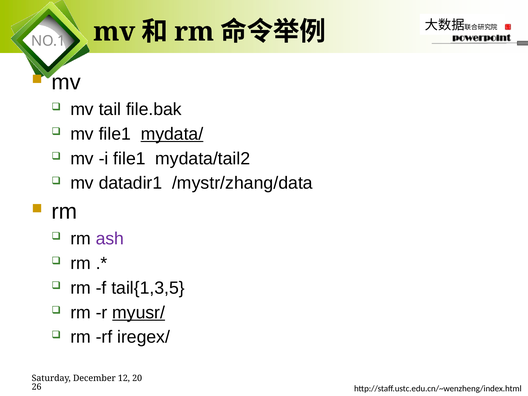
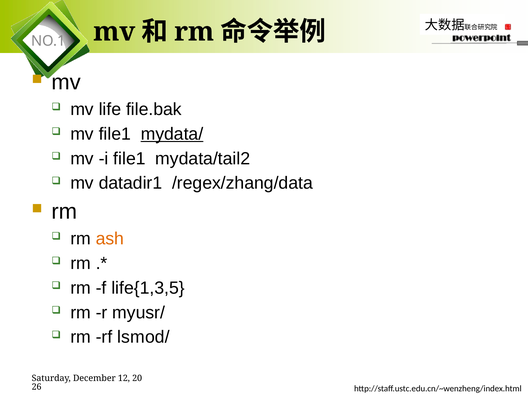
tail: tail -> life
/mystr/zhang/data: /mystr/zhang/data -> /regex/zhang/data
ash colour: purple -> orange
tail{1,3,5: tail{1,3,5 -> life{1,3,5
myusr/ underline: present -> none
iregex/: iregex/ -> lsmod/
